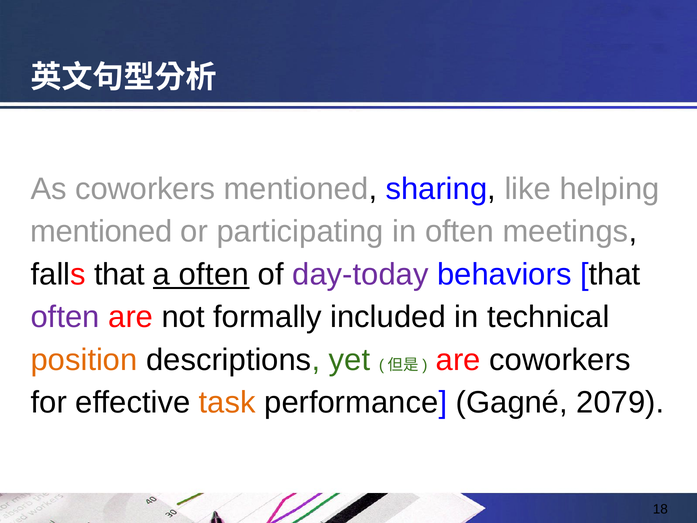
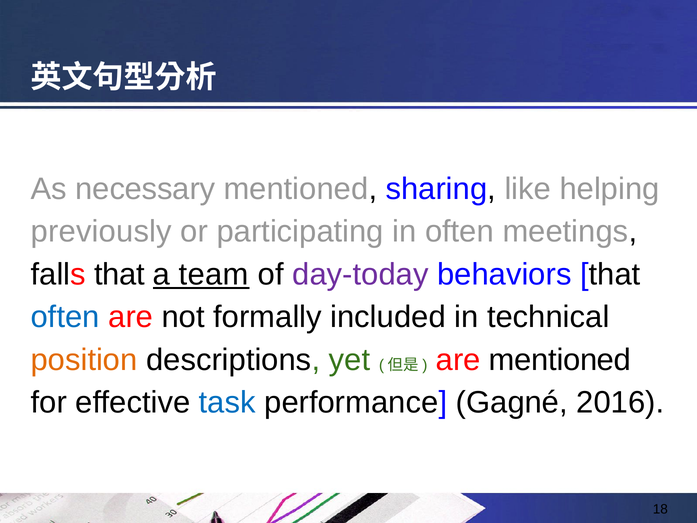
As coworkers: coworkers -> necessary
mentioned at (101, 232): mentioned -> previously
a often: often -> team
often at (65, 317) colour: purple -> blue
are coworkers: coworkers -> mentioned
task colour: orange -> blue
2079: 2079 -> 2016
